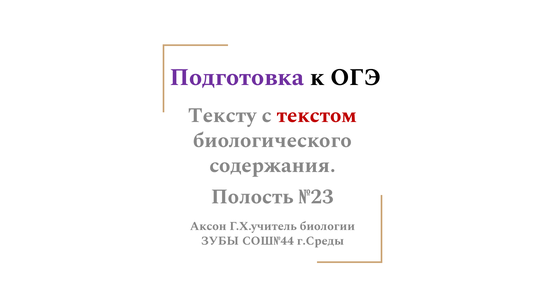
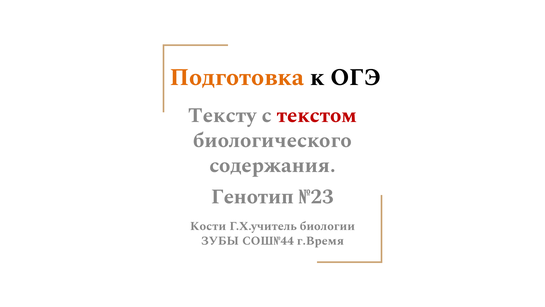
Подготовка colour: purple -> orange
Полость: Полость -> Генотип
Аксон: Аксон -> Кости
г.Среды: г.Среды -> г.Время
